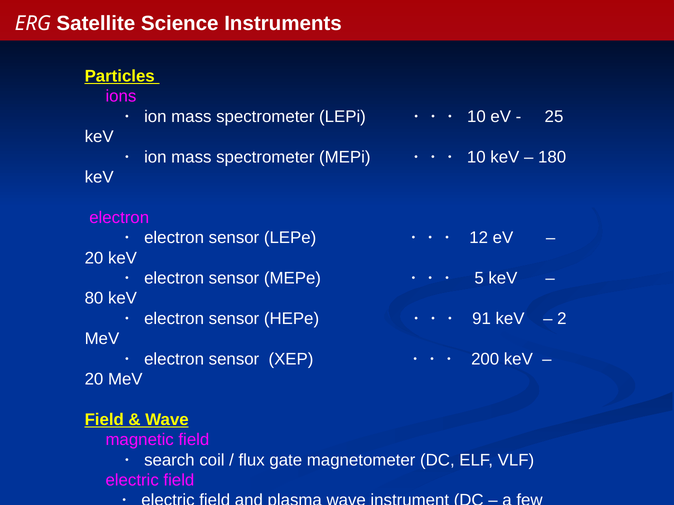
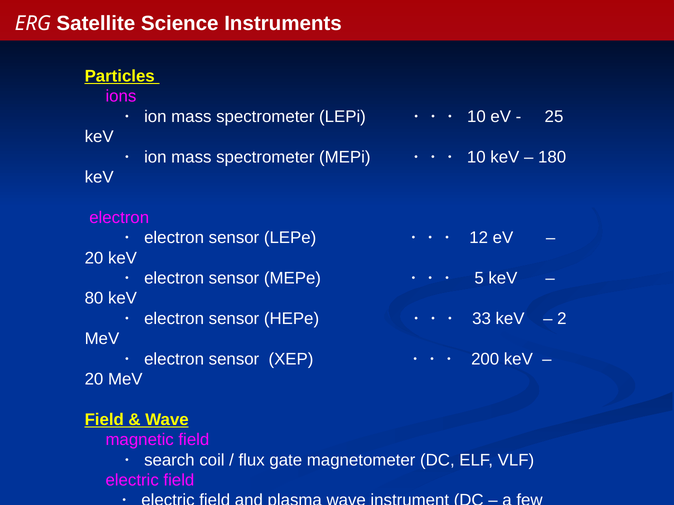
91: 91 -> 33
